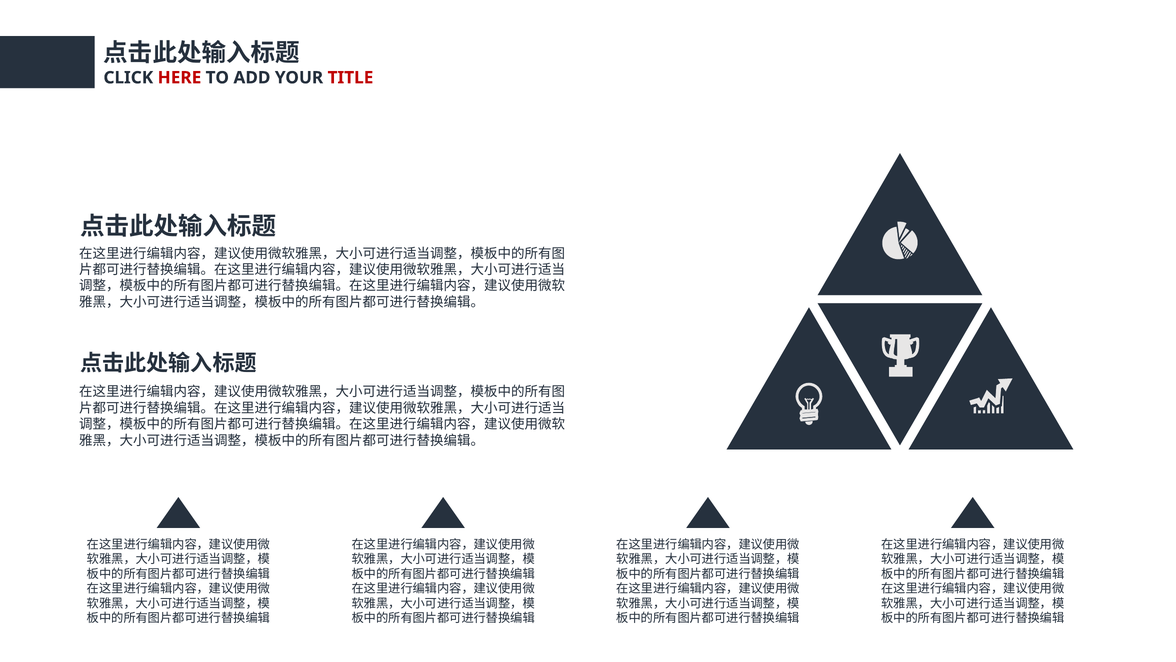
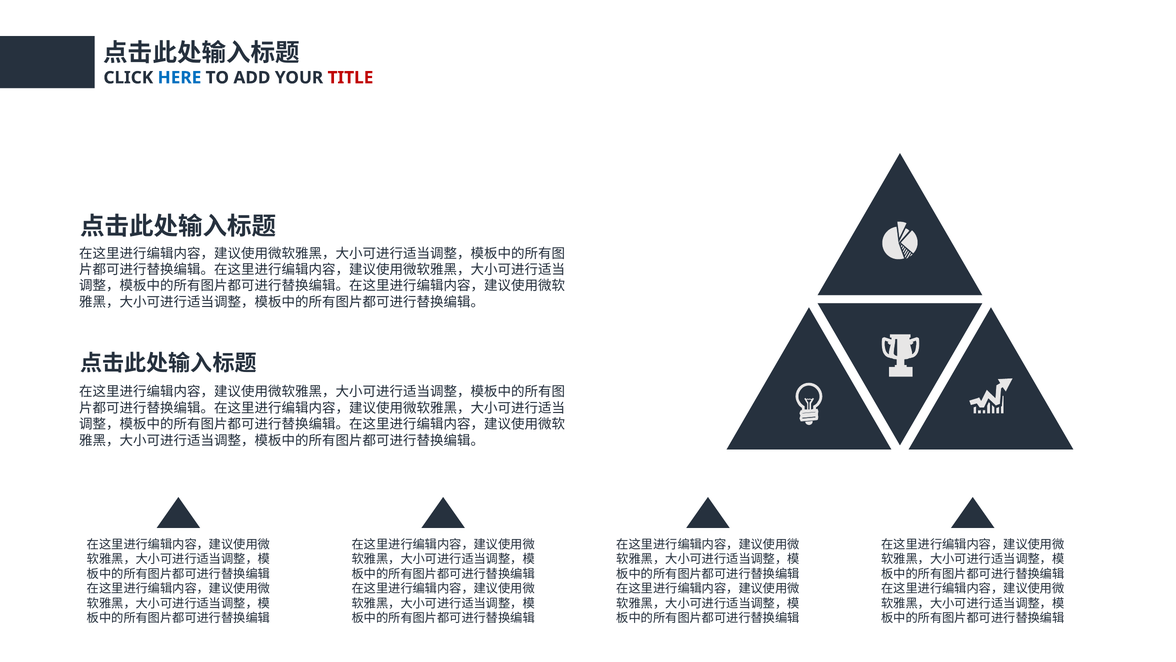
HERE colour: red -> blue
